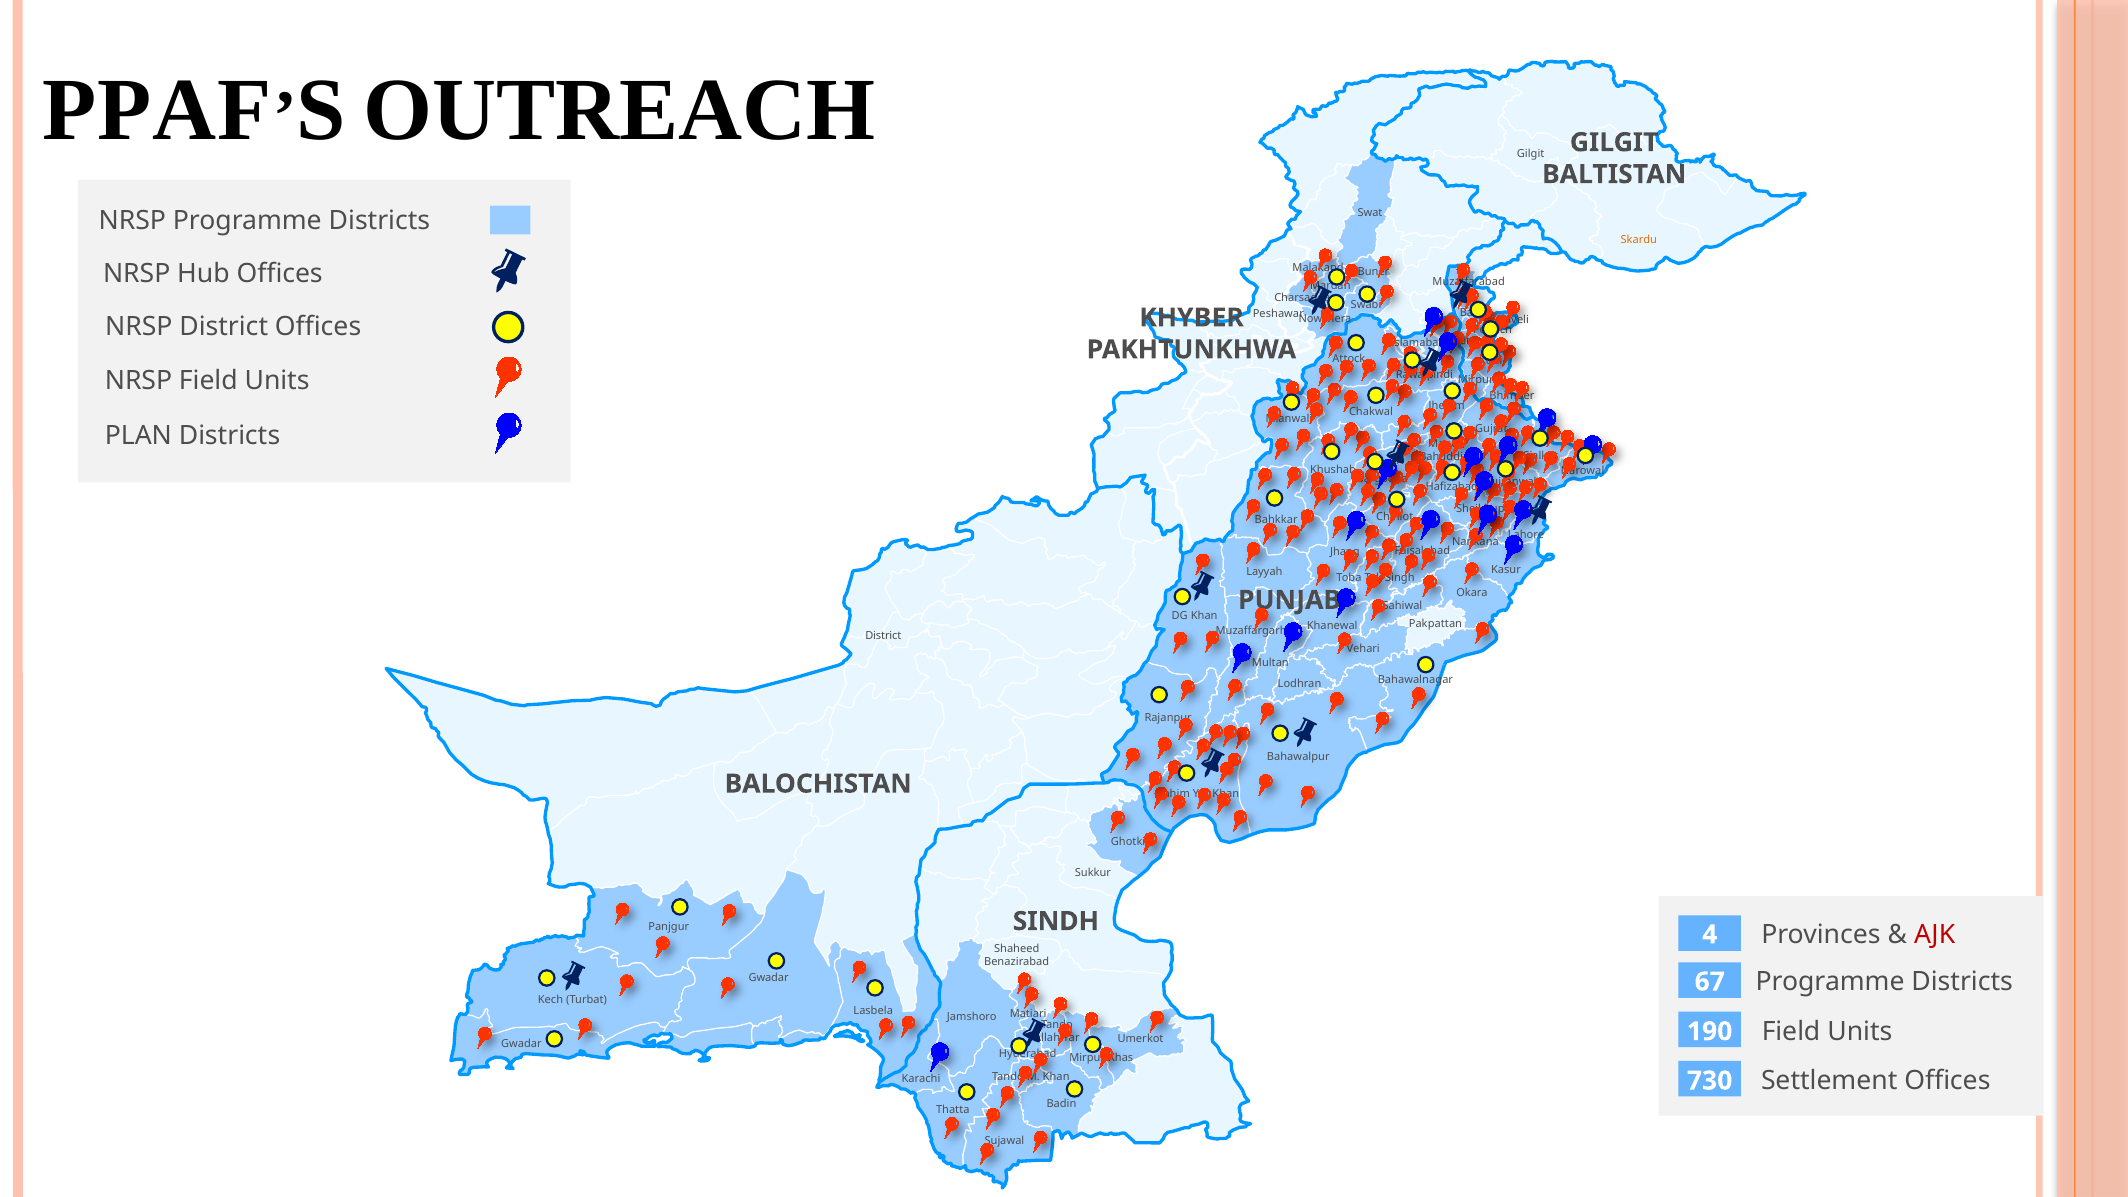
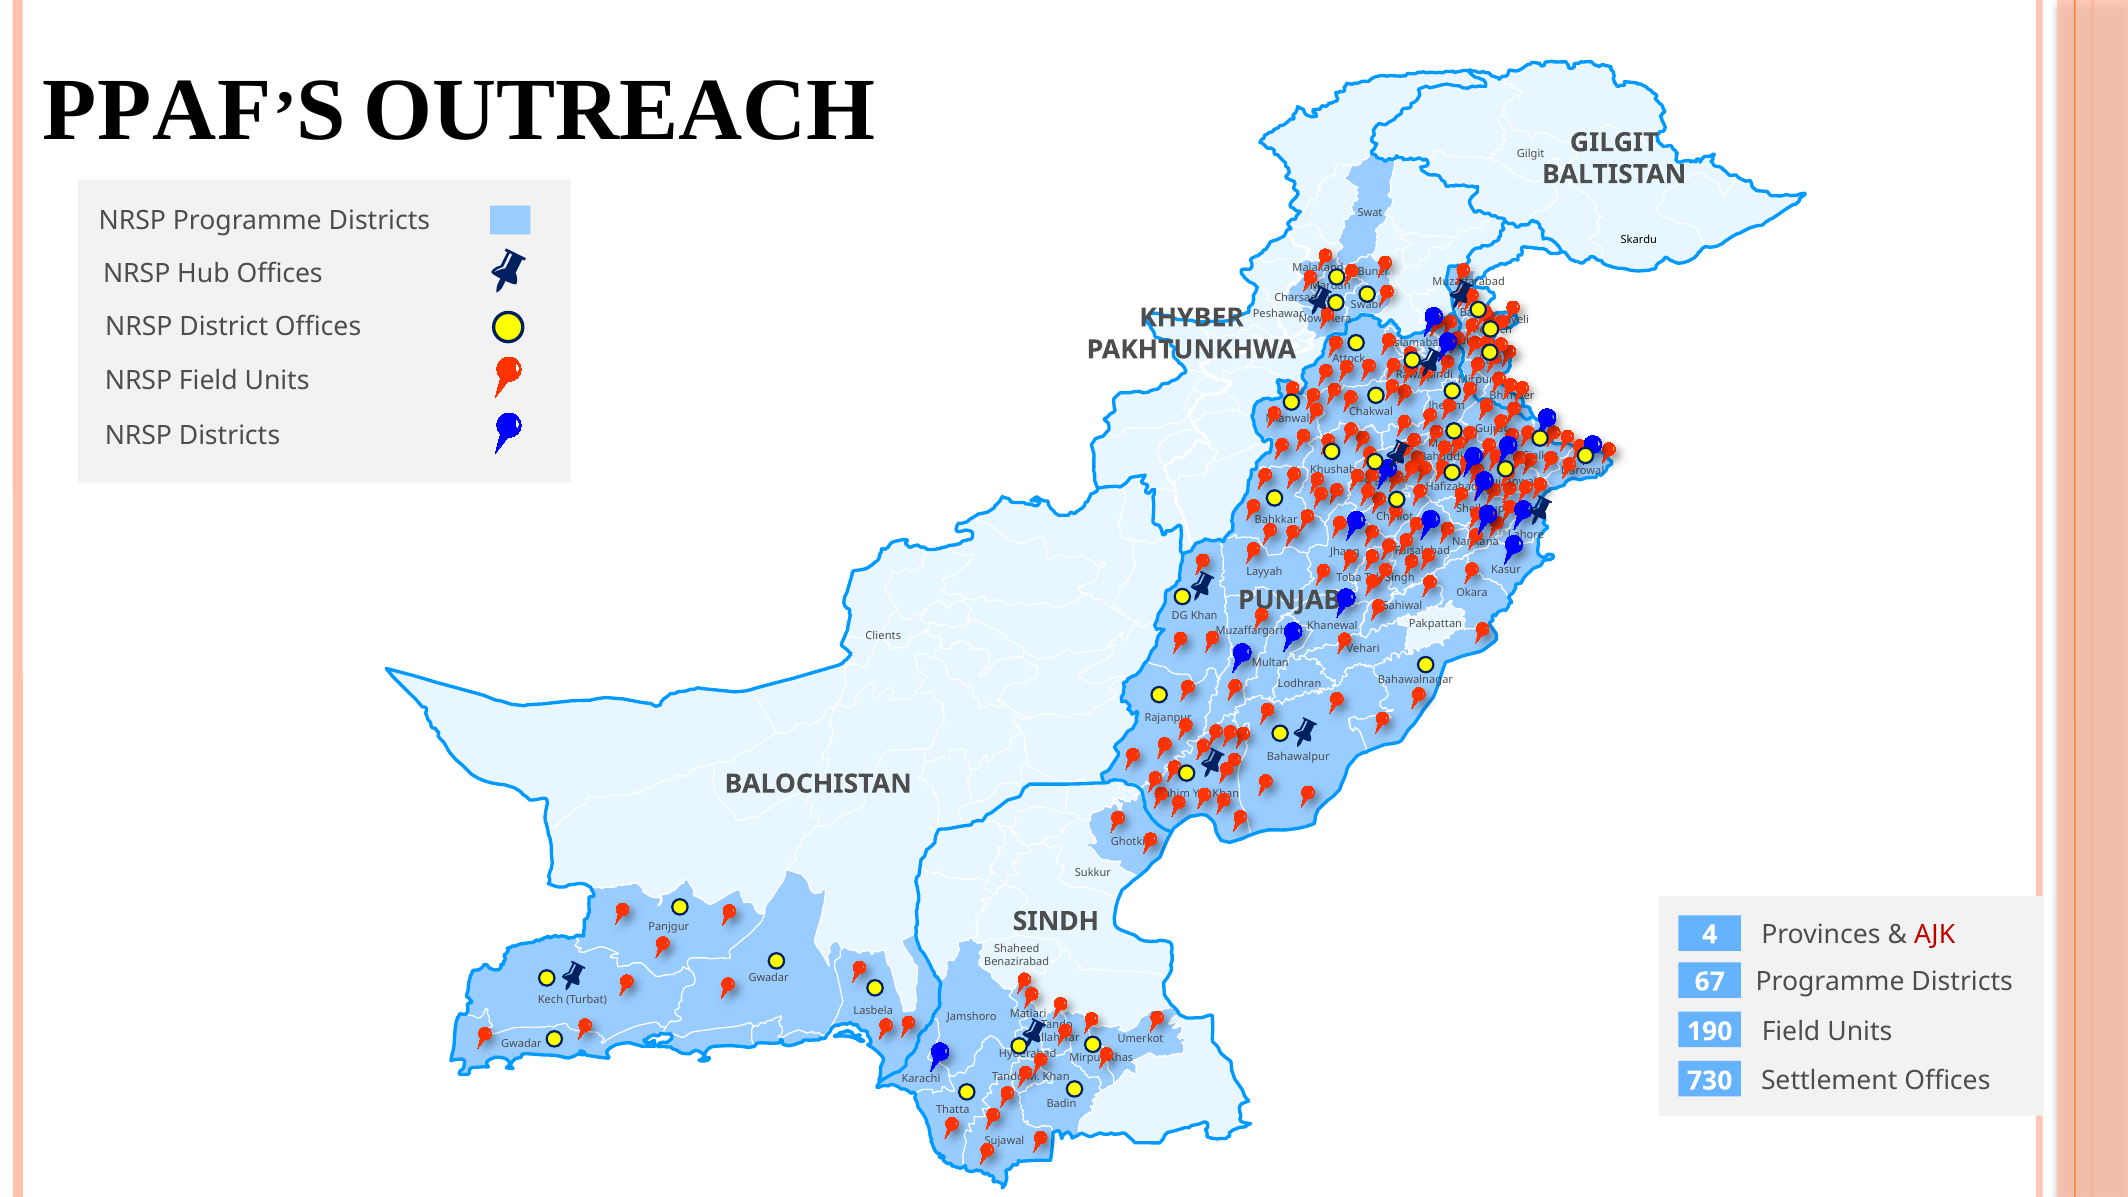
Skardu colour: orange -> black
PLAN at (138, 436): PLAN -> NRSP
District at (883, 636): District -> Clients
